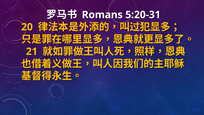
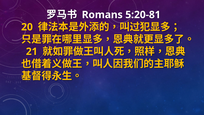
5:20-31: 5:20-31 -> 5:20-81
